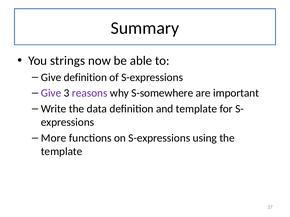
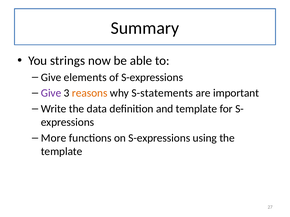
Give definition: definition -> elements
reasons colour: purple -> orange
S-somewhere: S-somewhere -> S-statements
